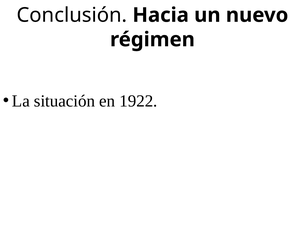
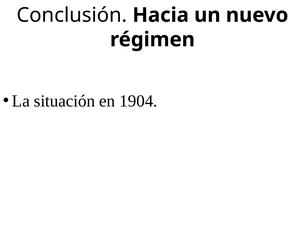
1922: 1922 -> 1904
